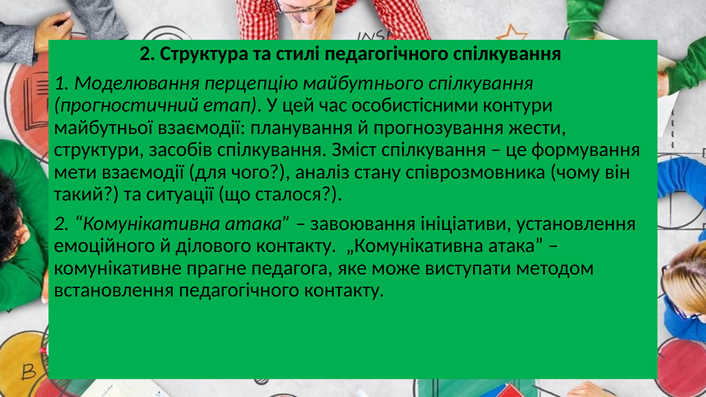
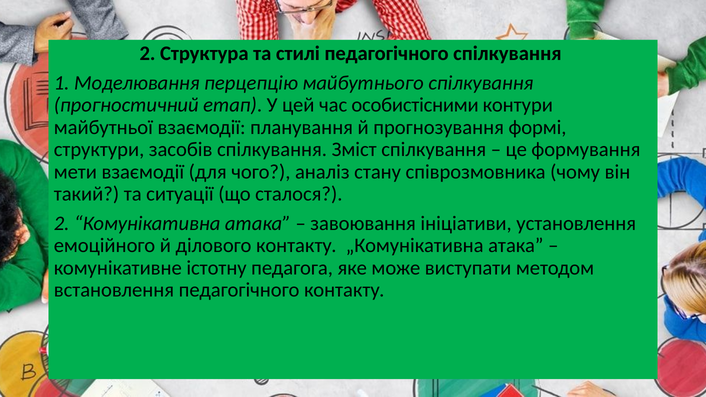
жести: жести -> формі
прагне: прагне -> істотну
